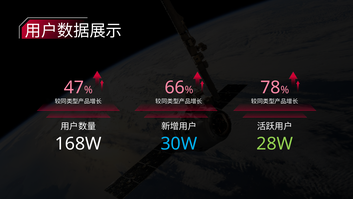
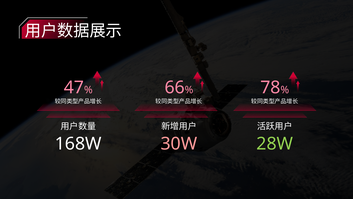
30W colour: light blue -> pink
